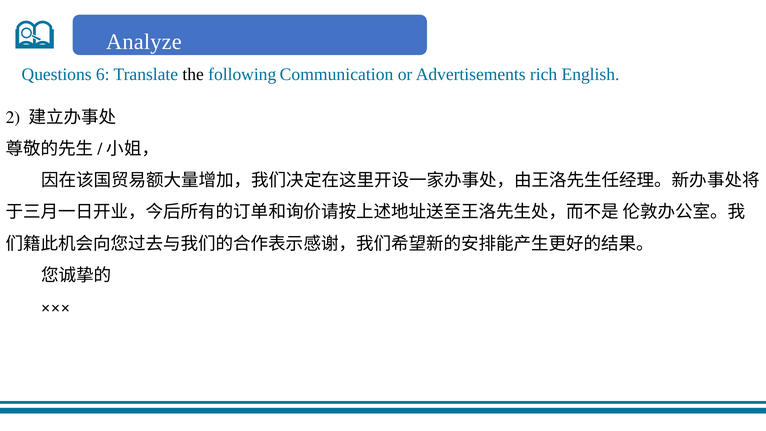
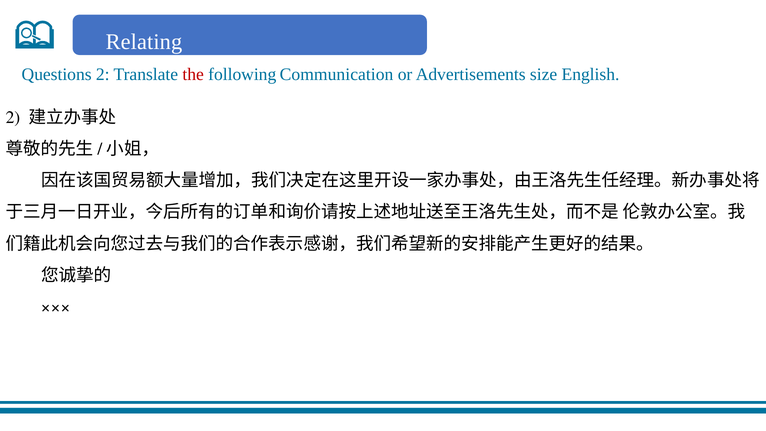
Analyze: Analyze -> Relating
Questions 6: 6 -> 2
the colour: black -> red
rich: rich -> size
